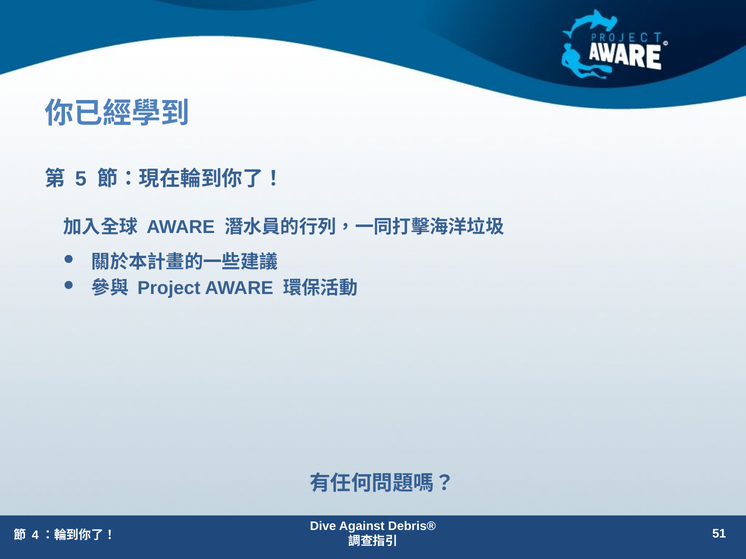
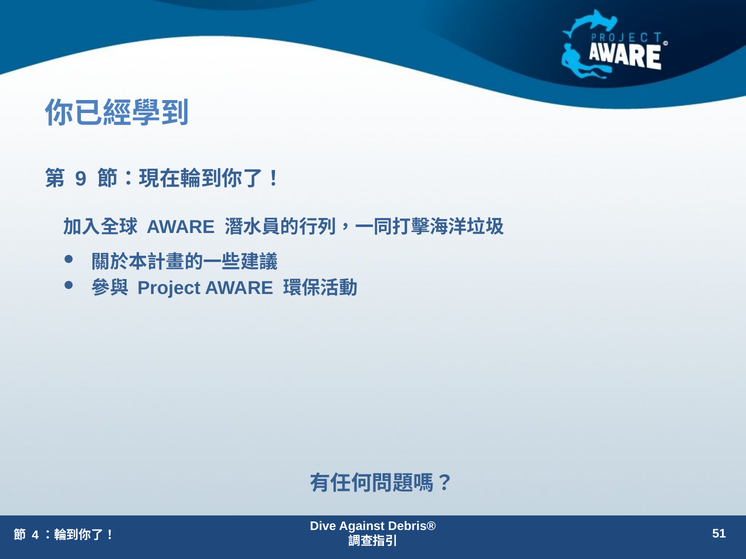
5: 5 -> 9
